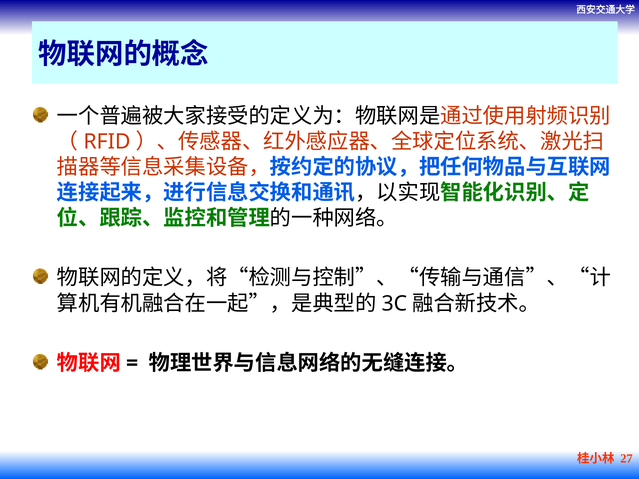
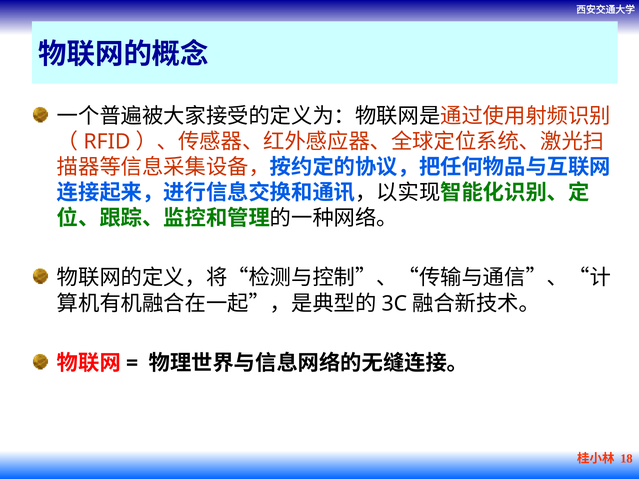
27: 27 -> 18
